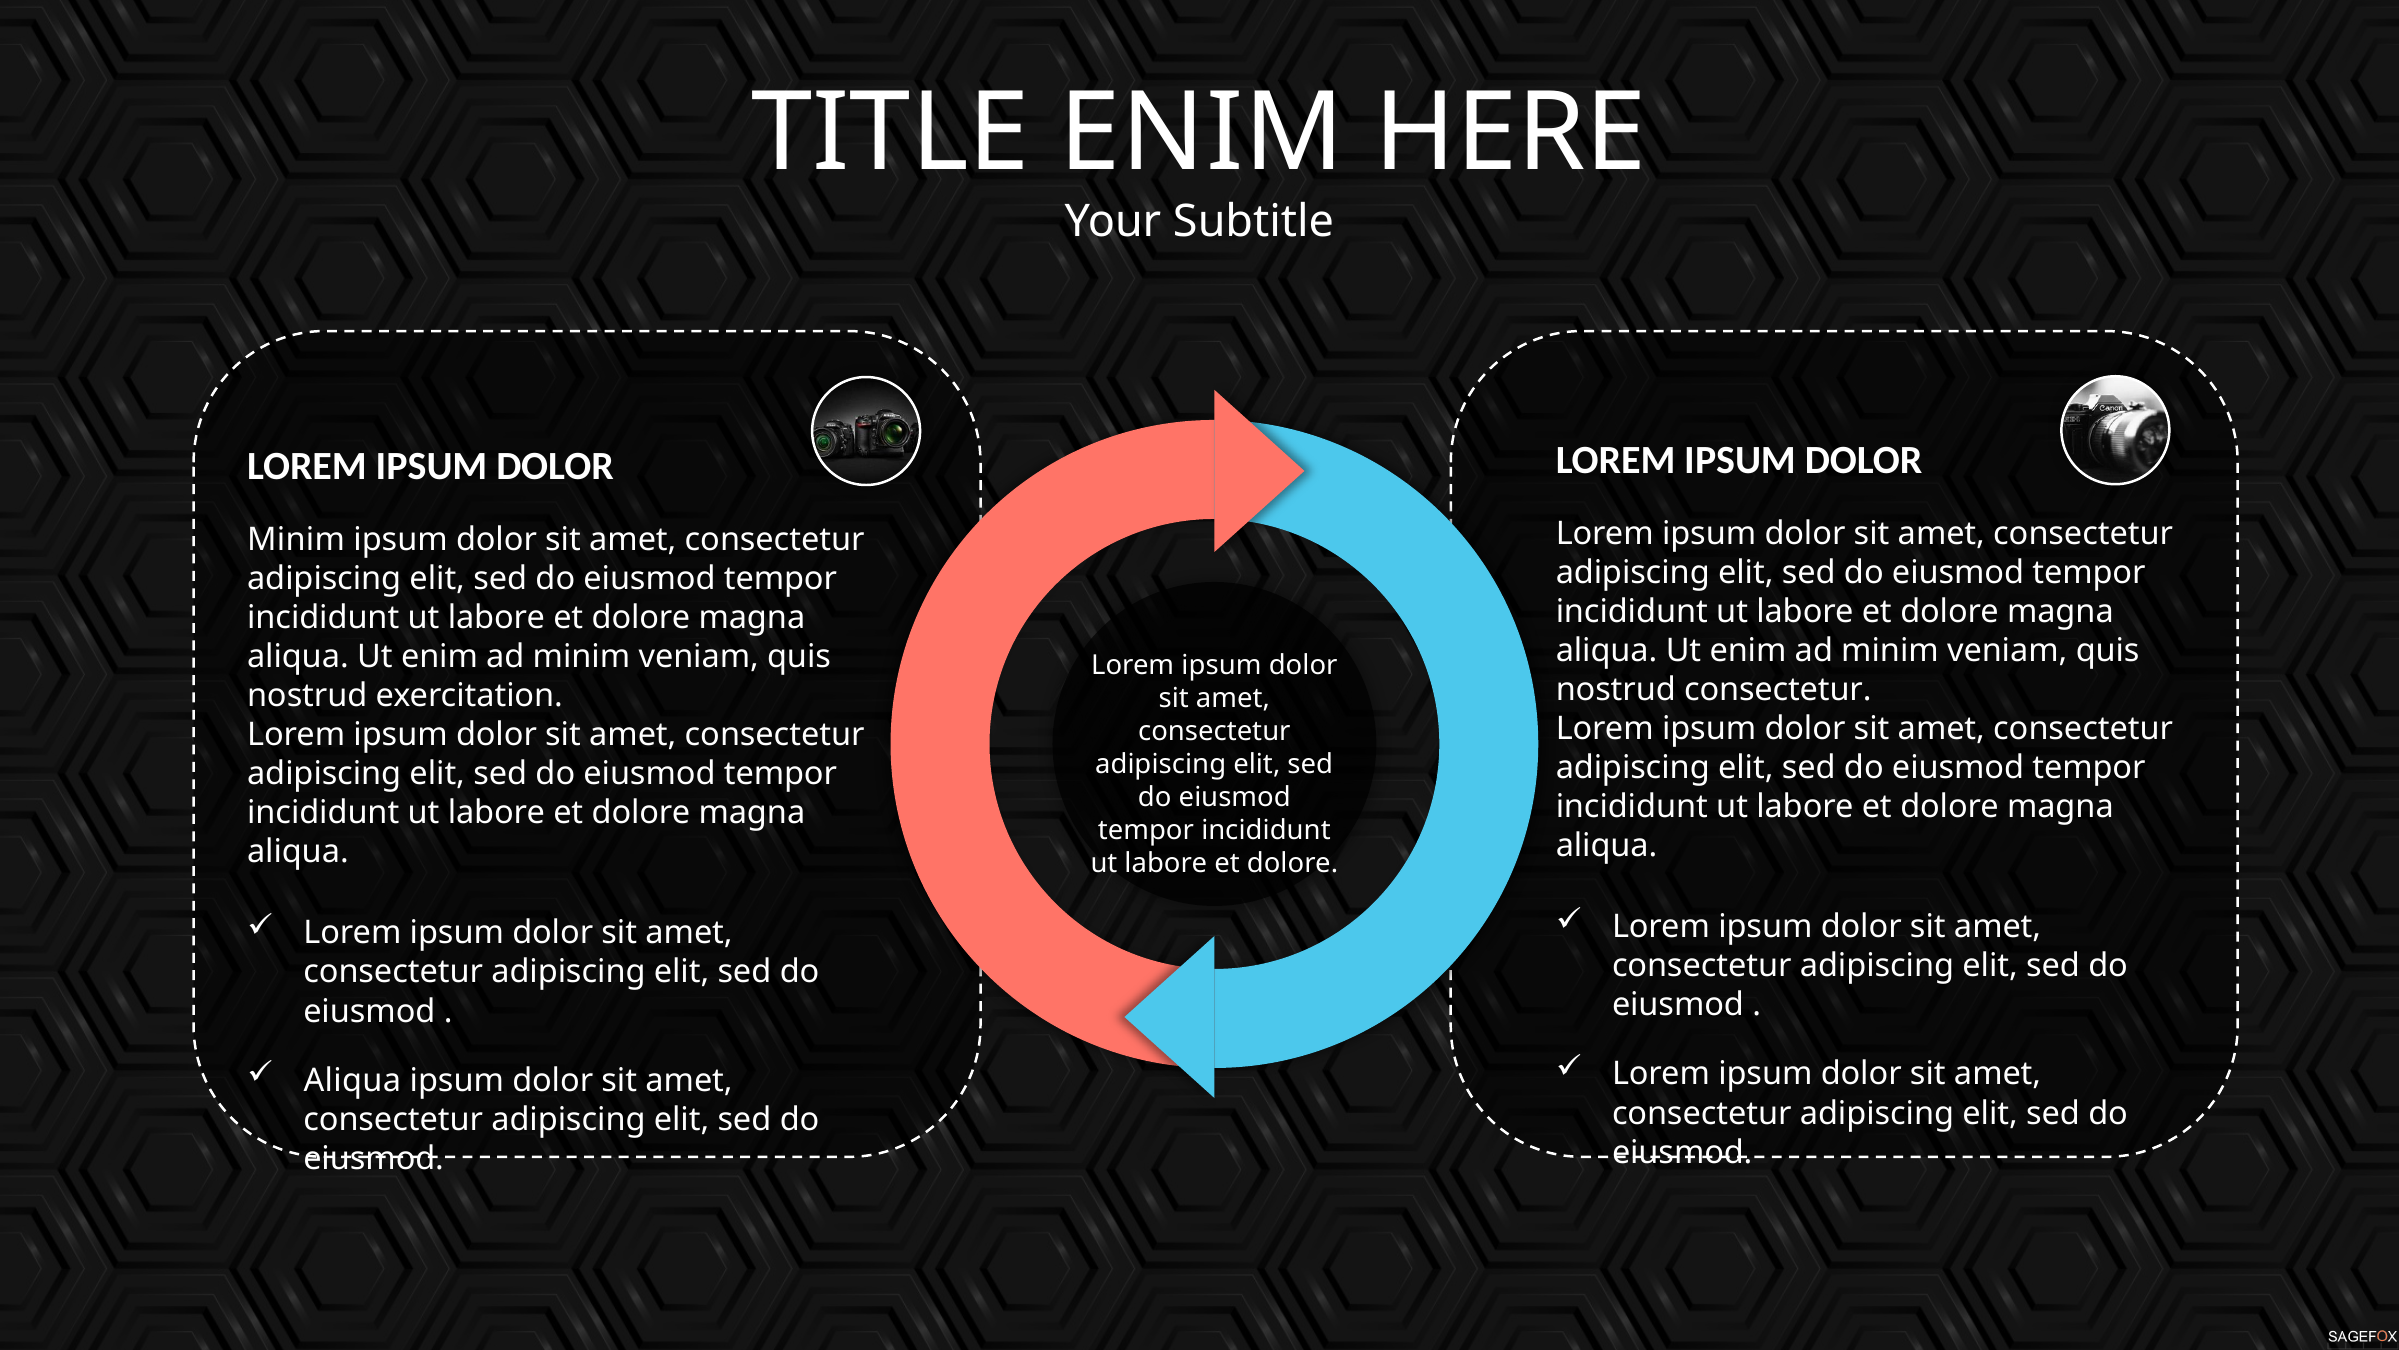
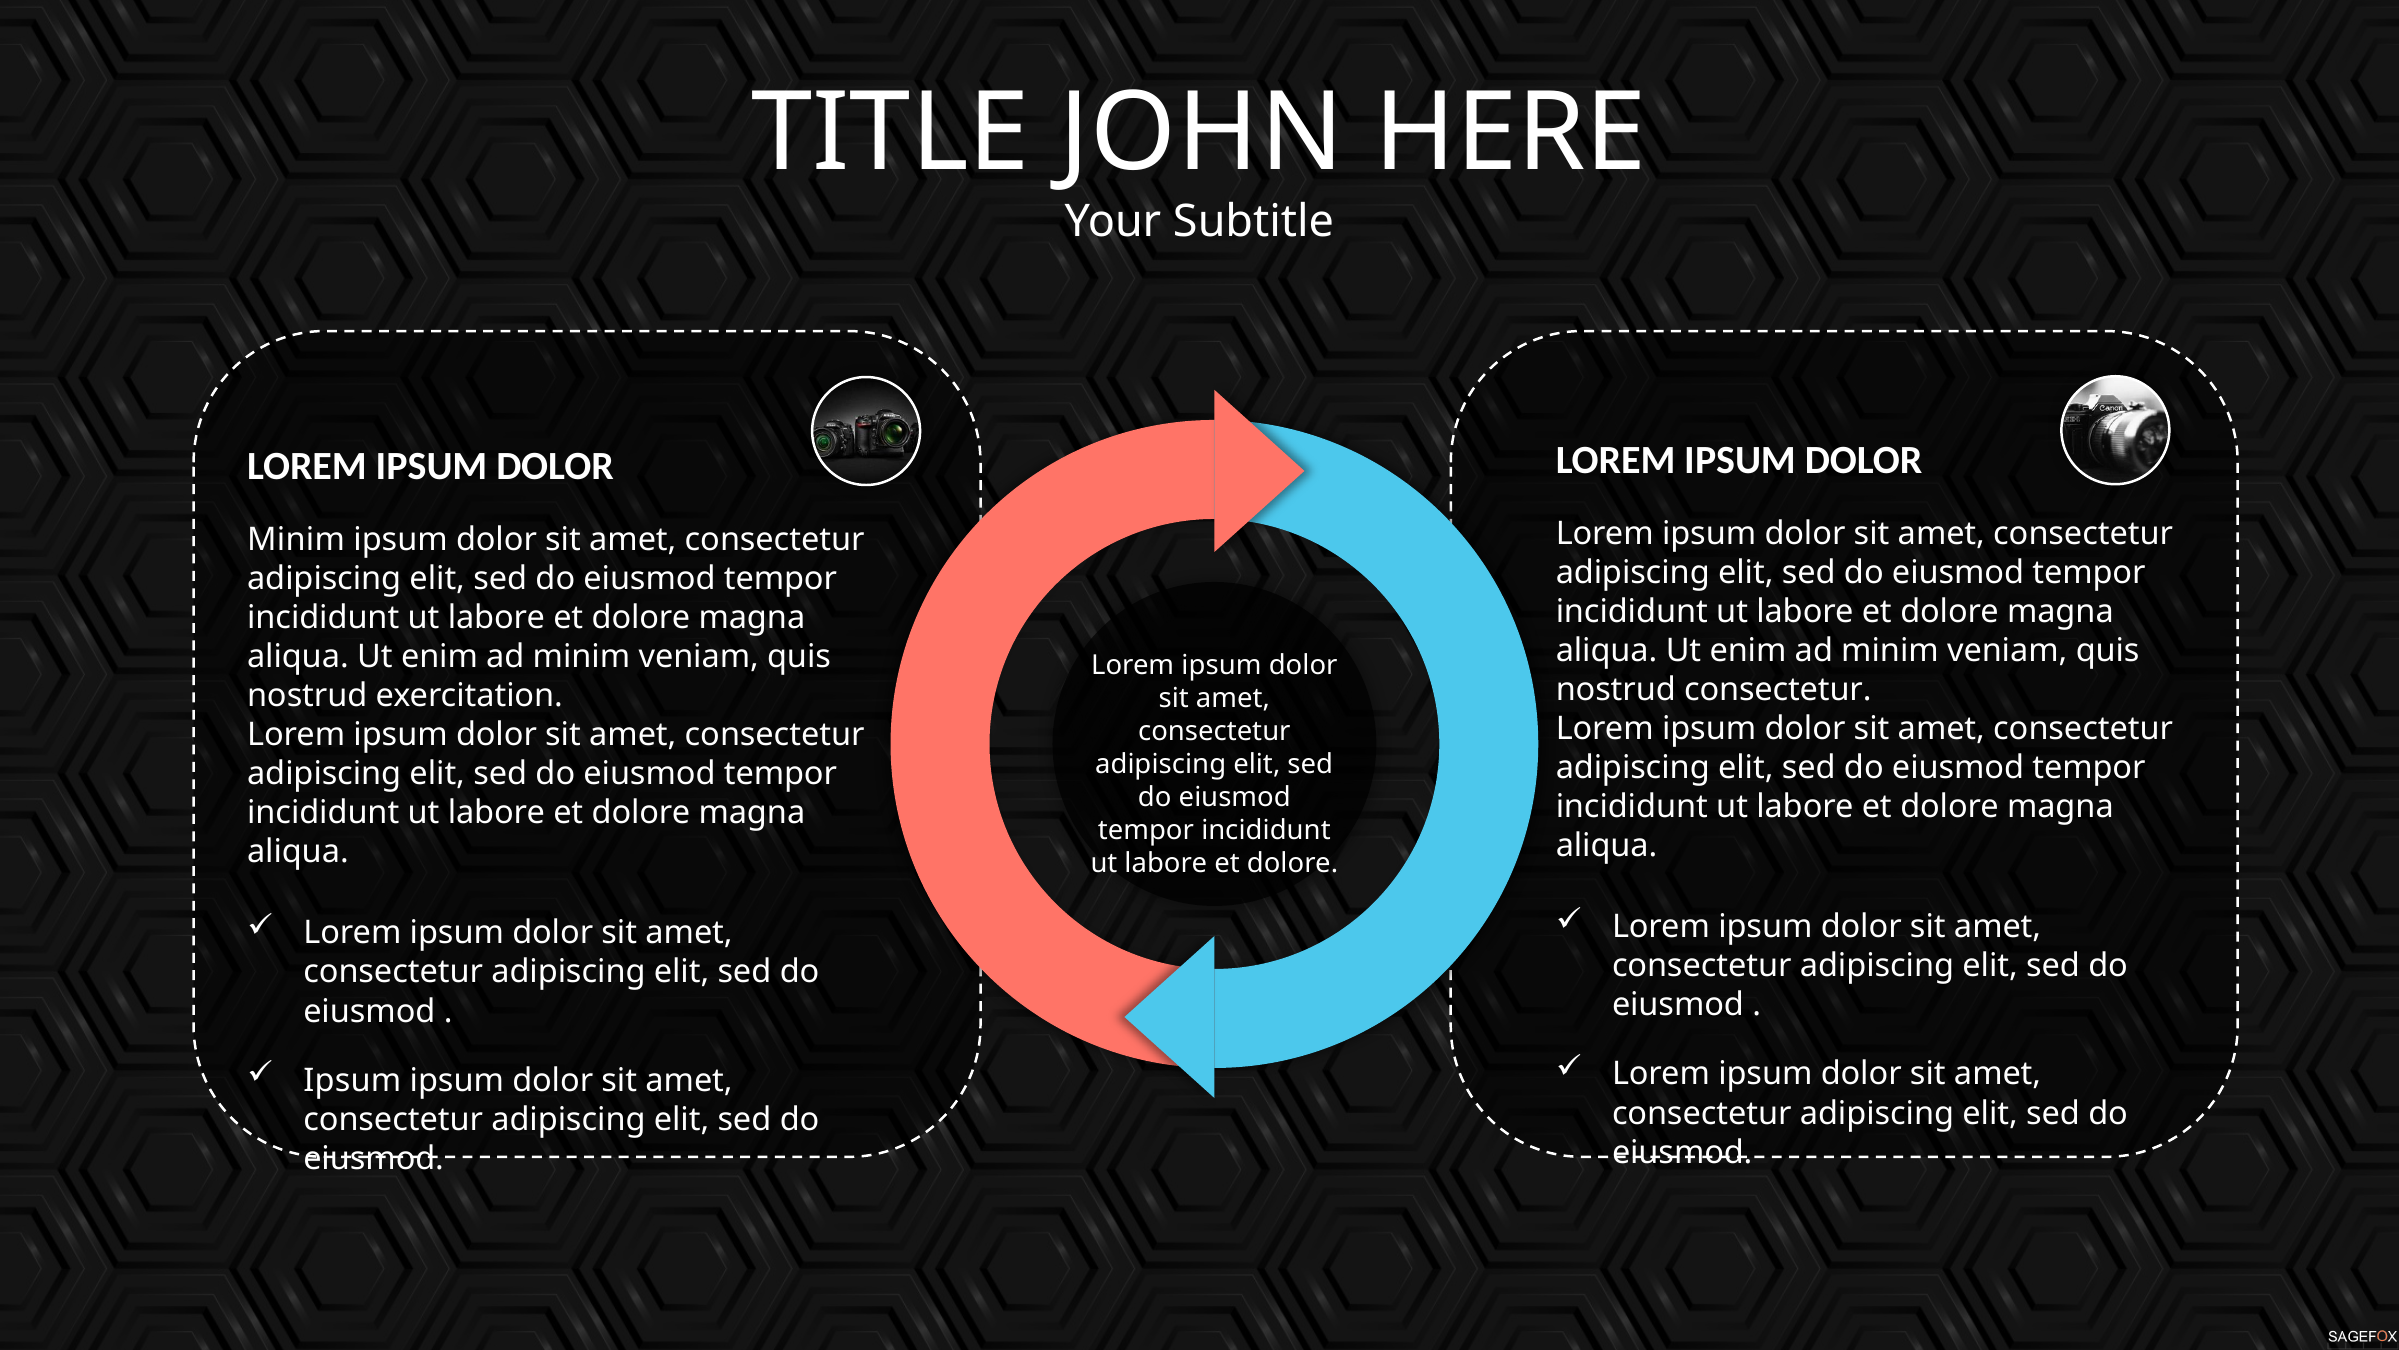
TITLE ENIM: ENIM -> JOHN
Aliqua at (352, 1080): Aliqua -> Ipsum
